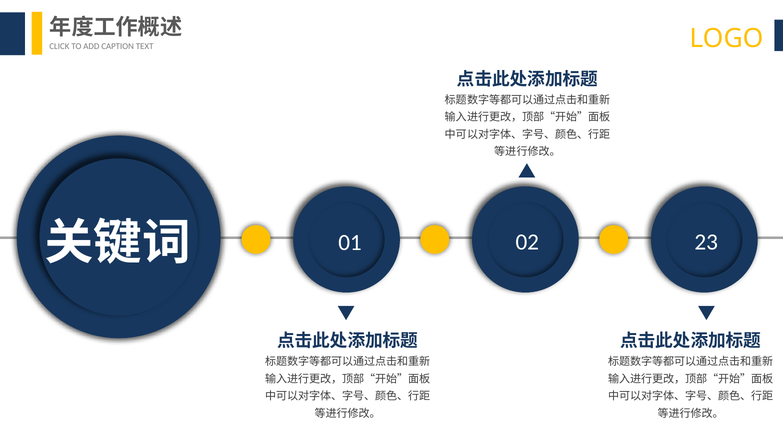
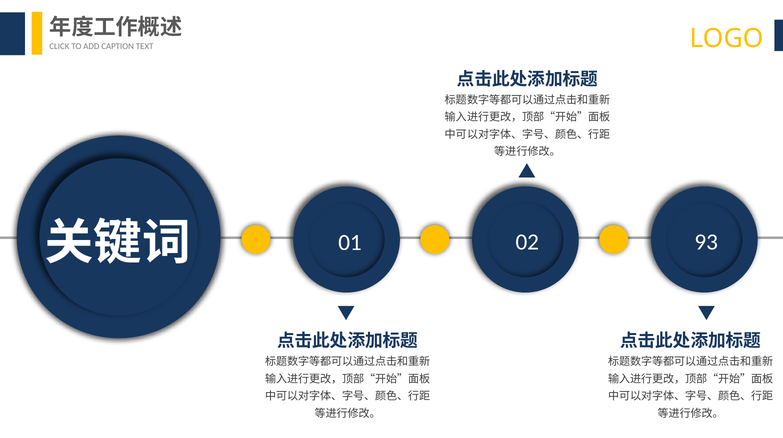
23: 23 -> 93
